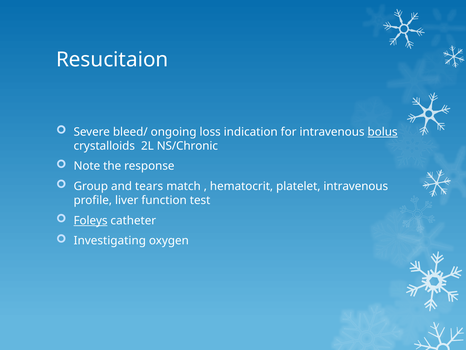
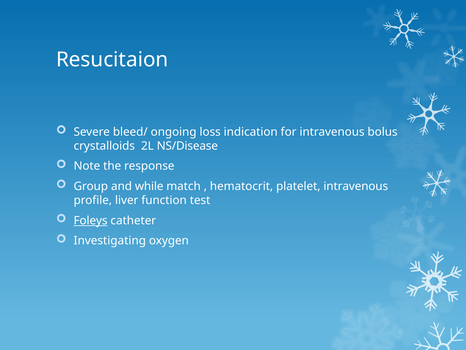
bolus underline: present -> none
NS/Chronic: NS/Chronic -> NS/Disease
tears: tears -> while
